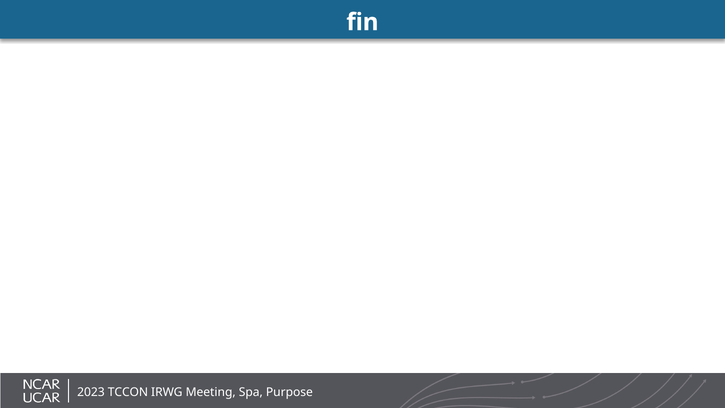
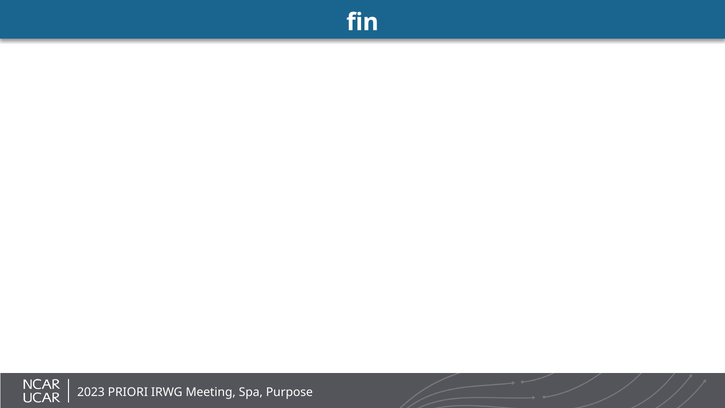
TCCON: TCCON -> PRIORI
